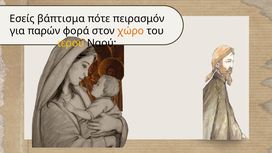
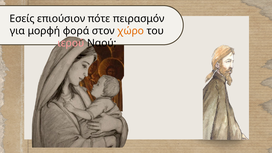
βάπτισμα: βάπτισμα -> επιούσιον
παρών: παρών -> μορφή
ιερού colour: yellow -> pink
